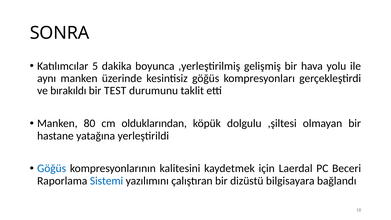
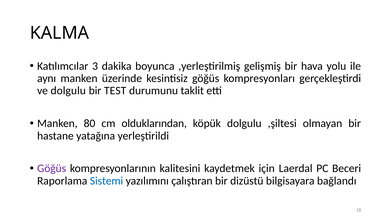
SONRA: SONRA -> KALMA
5: 5 -> 3
ve bırakıldı: bırakıldı -> dolgulu
Göğüs at (52, 168) colour: blue -> purple
